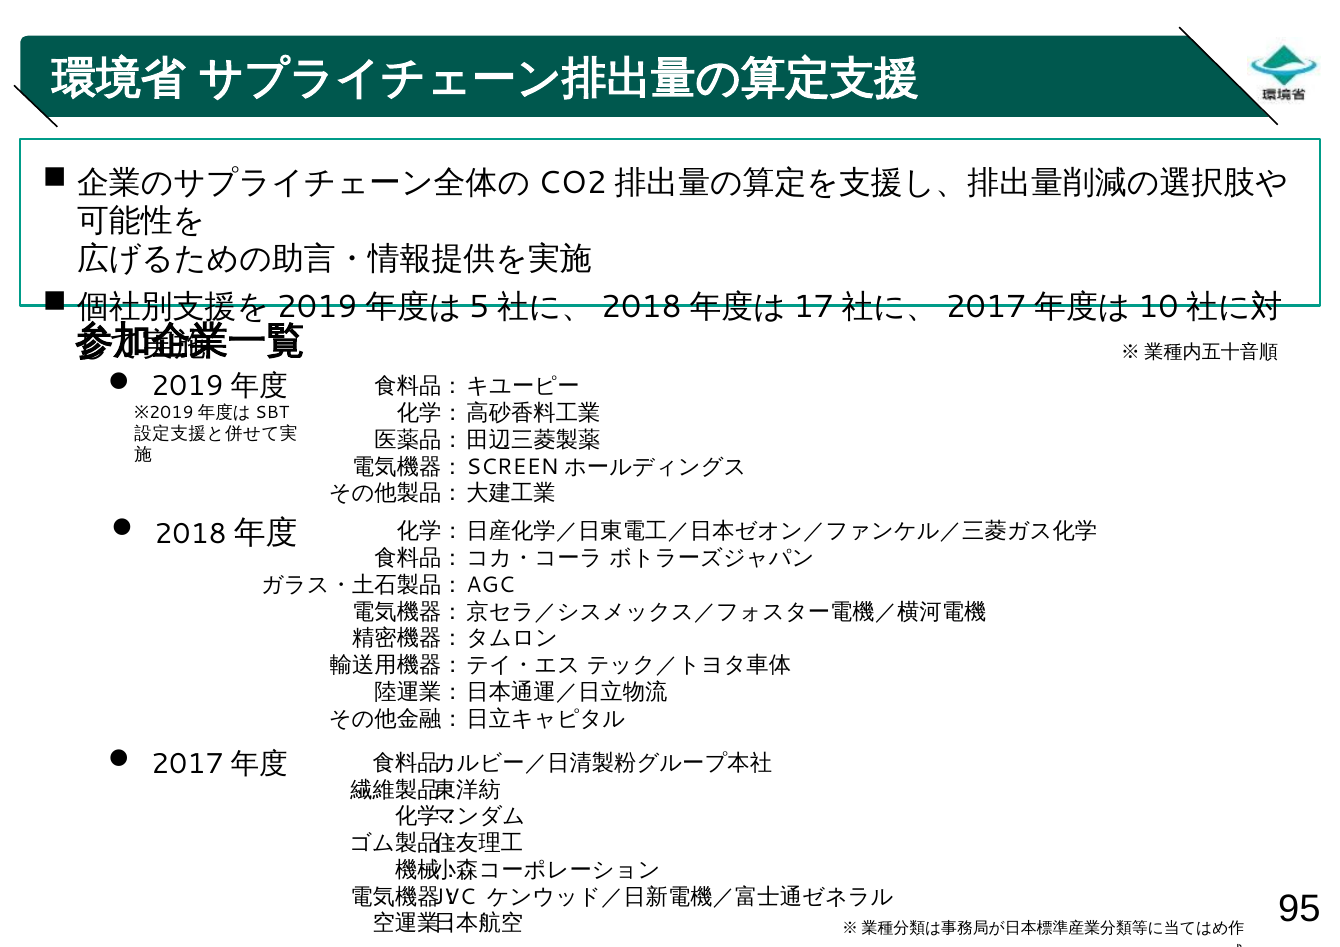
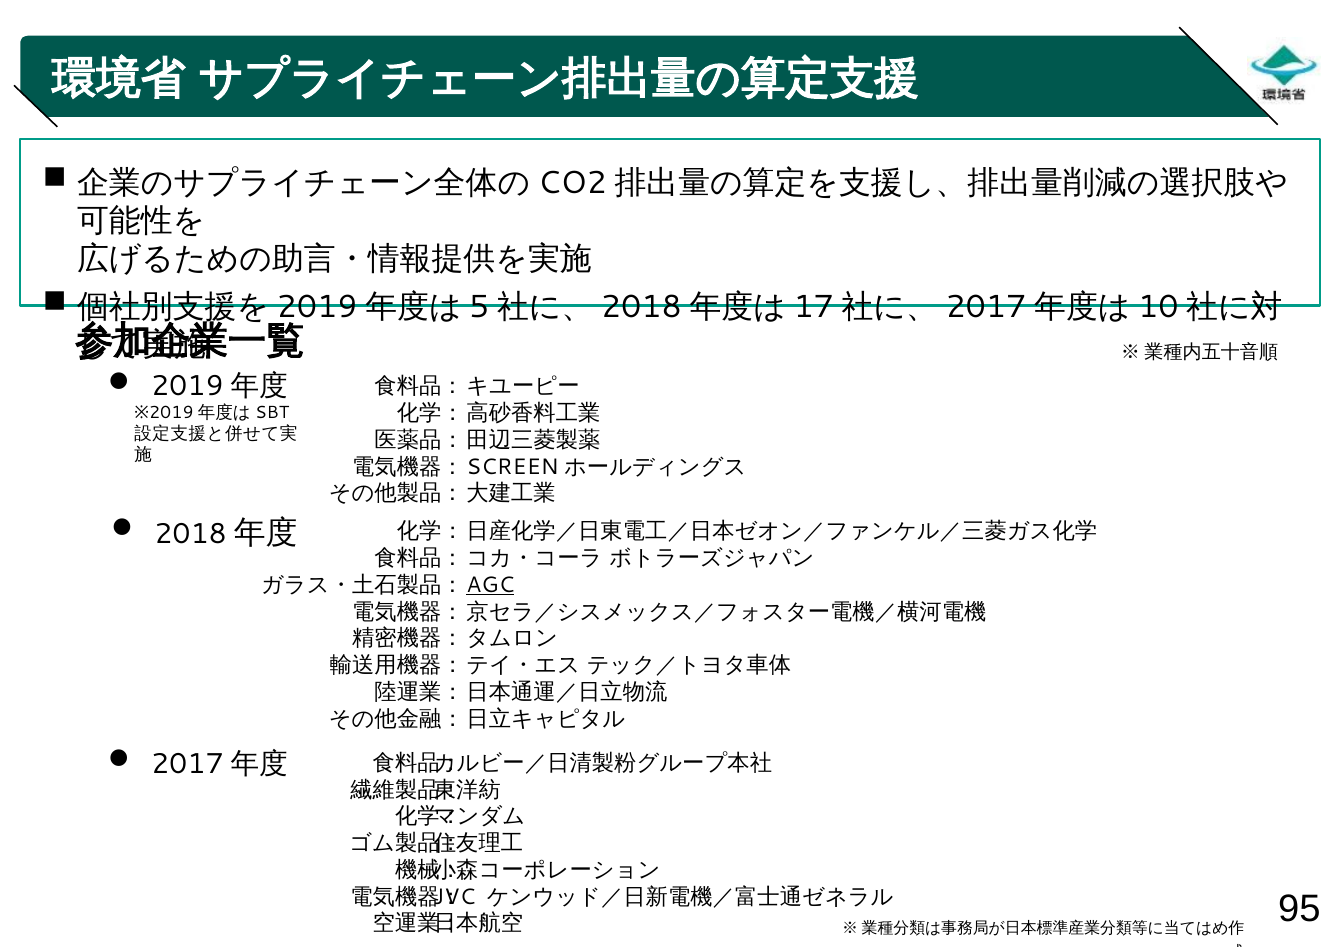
AGC underline: none -> present
